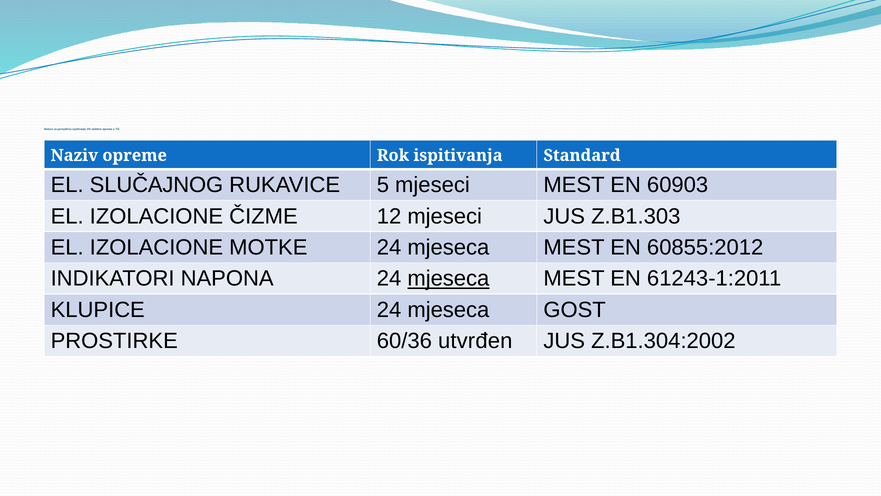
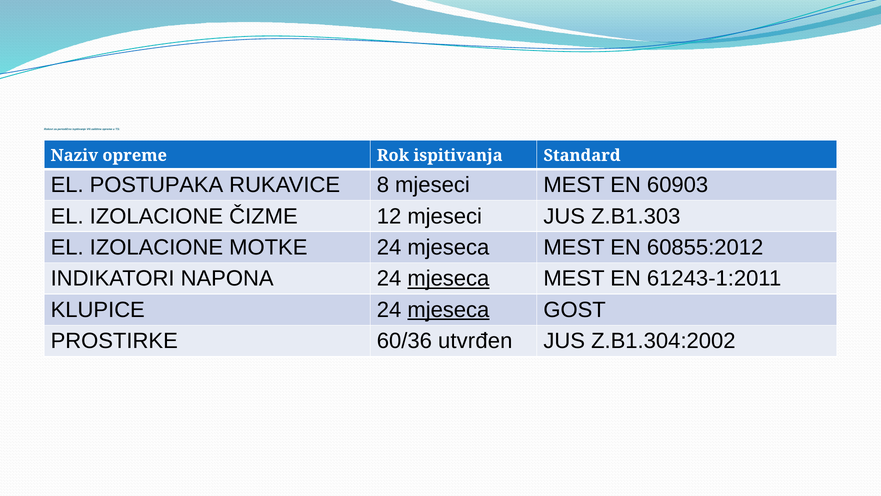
SLUČAJNOG: SLUČAJNOG -> POSTUPAKA
5: 5 -> 8
mjeseca at (448, 310) underline: none -> present
